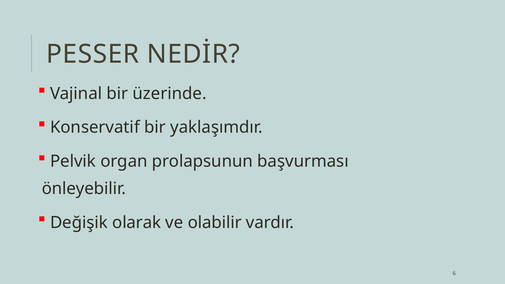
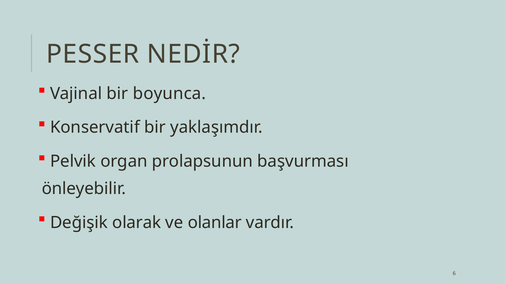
üzerinde: üzerinde -> boyunca
olabilir: olabilir -> olanlar
